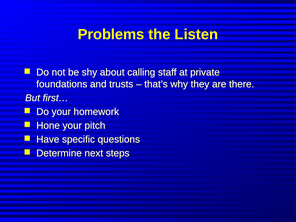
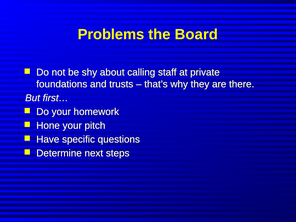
Listen: Listen -> Board
